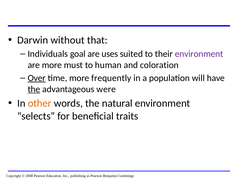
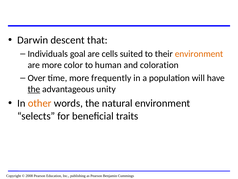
without: without -> descent
uses: uses -> cells
environment at (199, 54) colour: purple -> orange
must: must -> color
Over underline: present -> none
were: were -> unity
